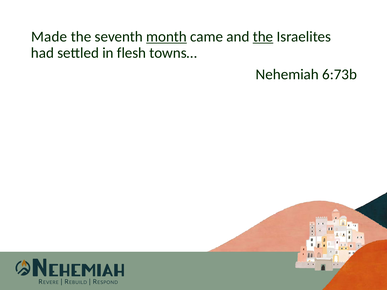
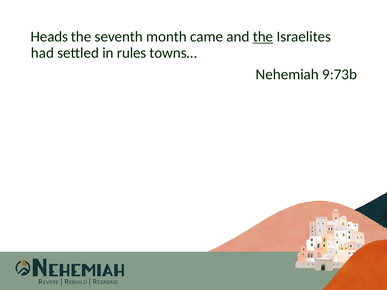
Made: Made -> Heads
month underline: present -> none
flesh: flesh -> rules
6:73b: 6:73b -> 9:73b
